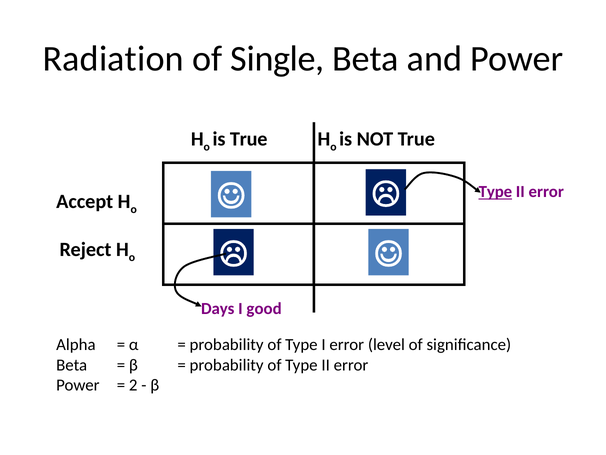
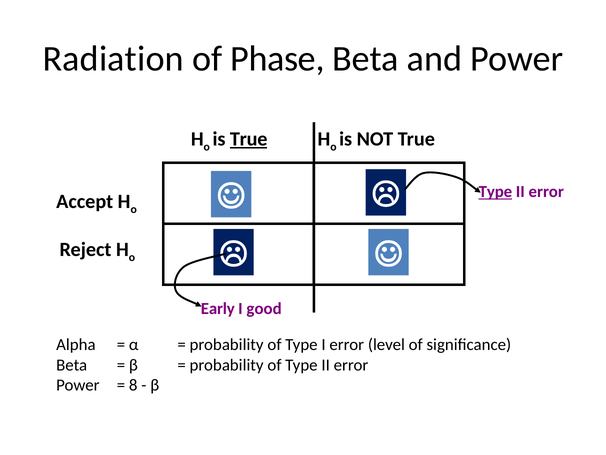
Single: Single -> Phase
True at (249, 139) underline: none -> present
Days: Days -> Early
2: 2 -> 8
